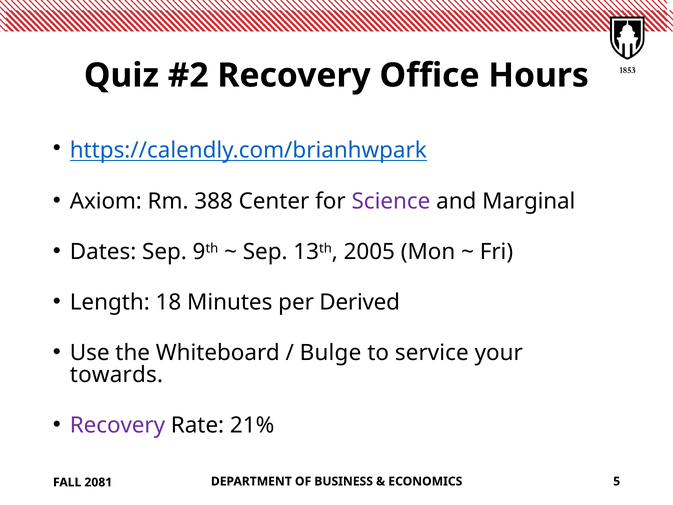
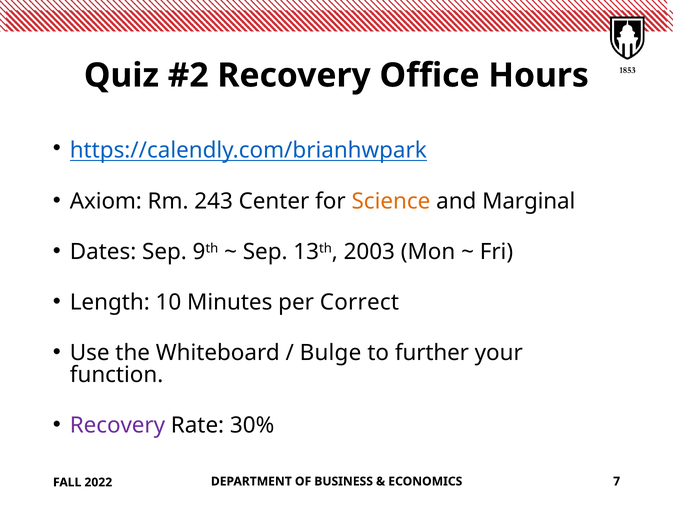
388: 388 -> 243
Science colour: purple -> orange
2005: 2005 -> 2003
18: 18 -> 10
Derived: Derived -> Correct
service: service -> further
towards: towards -> function
21%: 21% -> 30%
5: 5 -> 7
2081: 2081 -> 2022
